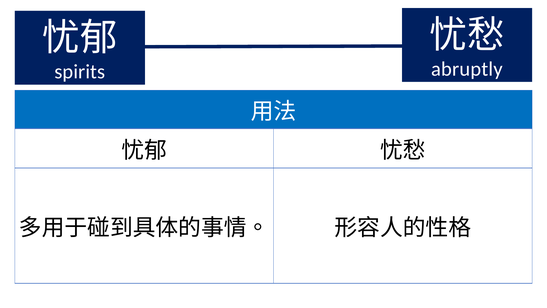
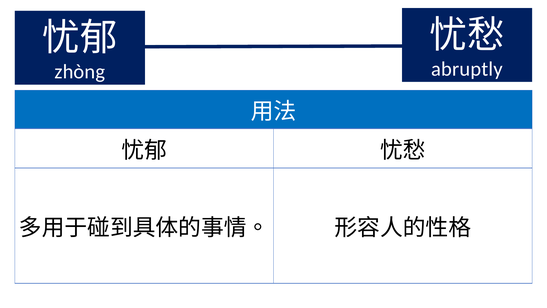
spirits: spirits -> zhòng
